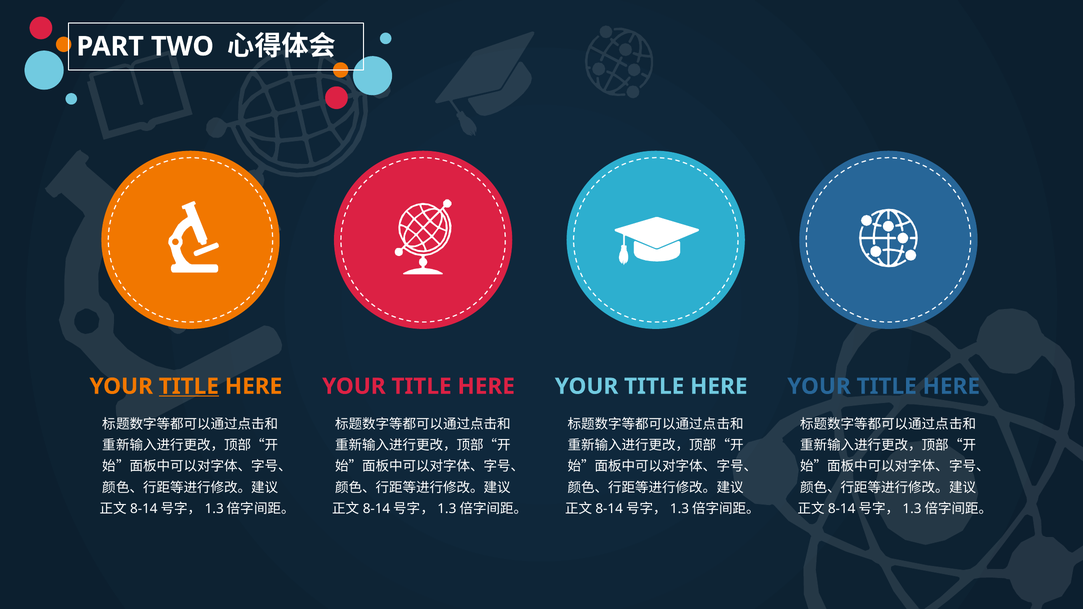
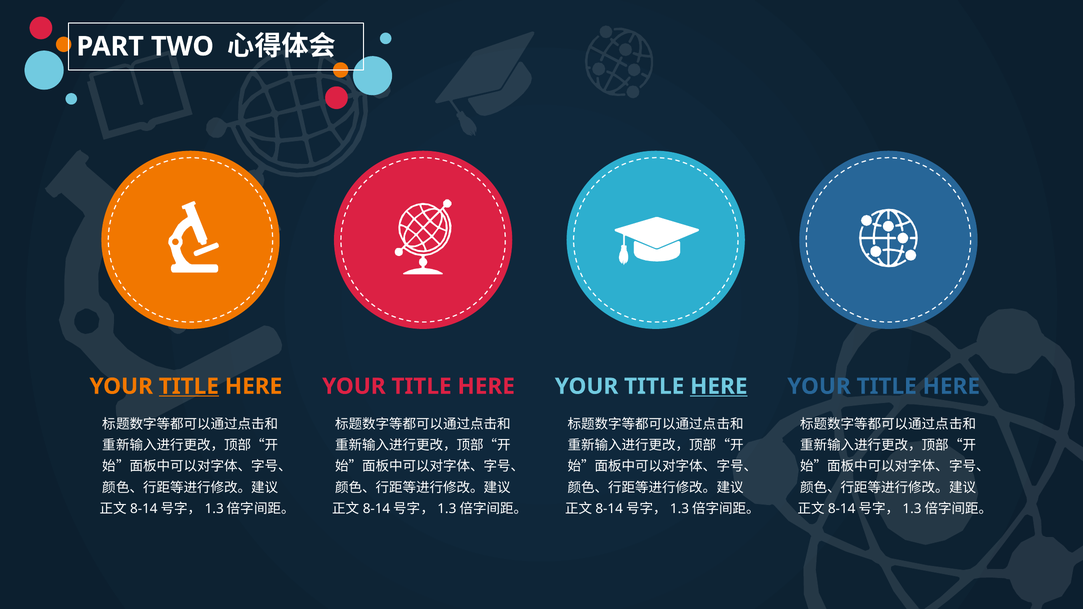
HERE at (719, 386) underline: none -> present
